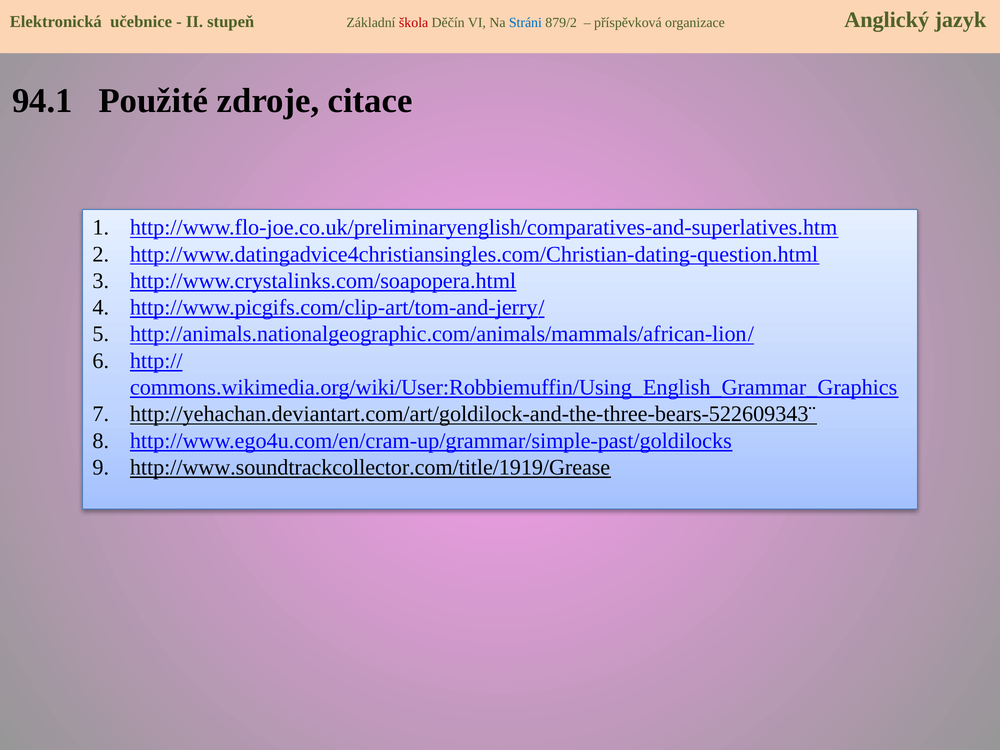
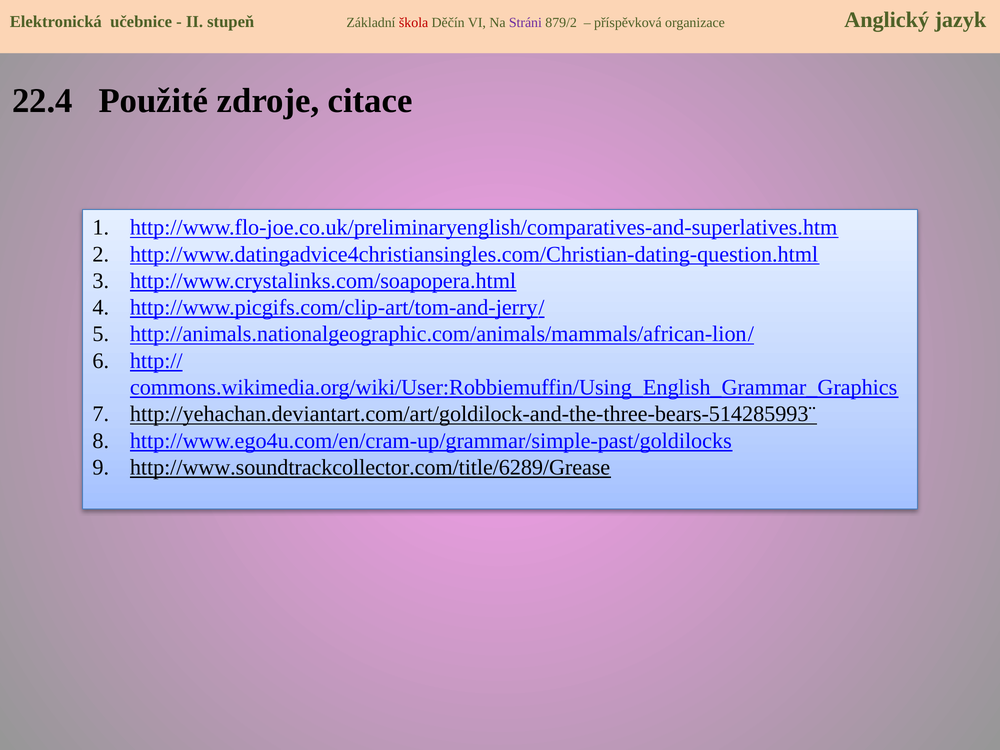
Stráni colour: blue -> purple
94.1: 94.1 -> 22.4
http://yehachan.deviantart.com/art/goldilock-and-the-three-bears-522609343¨: http://yehachan.deviantart.com/art/goldilock-and-the-three-bears-522609343¨ -> http://yehachan.deviantart.com/art/goldilock-and-the-three-bears-514285993¨
http://www.soundtrackcollector.com/title/1919/Grease: http://www.soundtrackcollector.com/title/1919/Grease -> http://www.soundtrackcollector.com/title/6289/Grease
